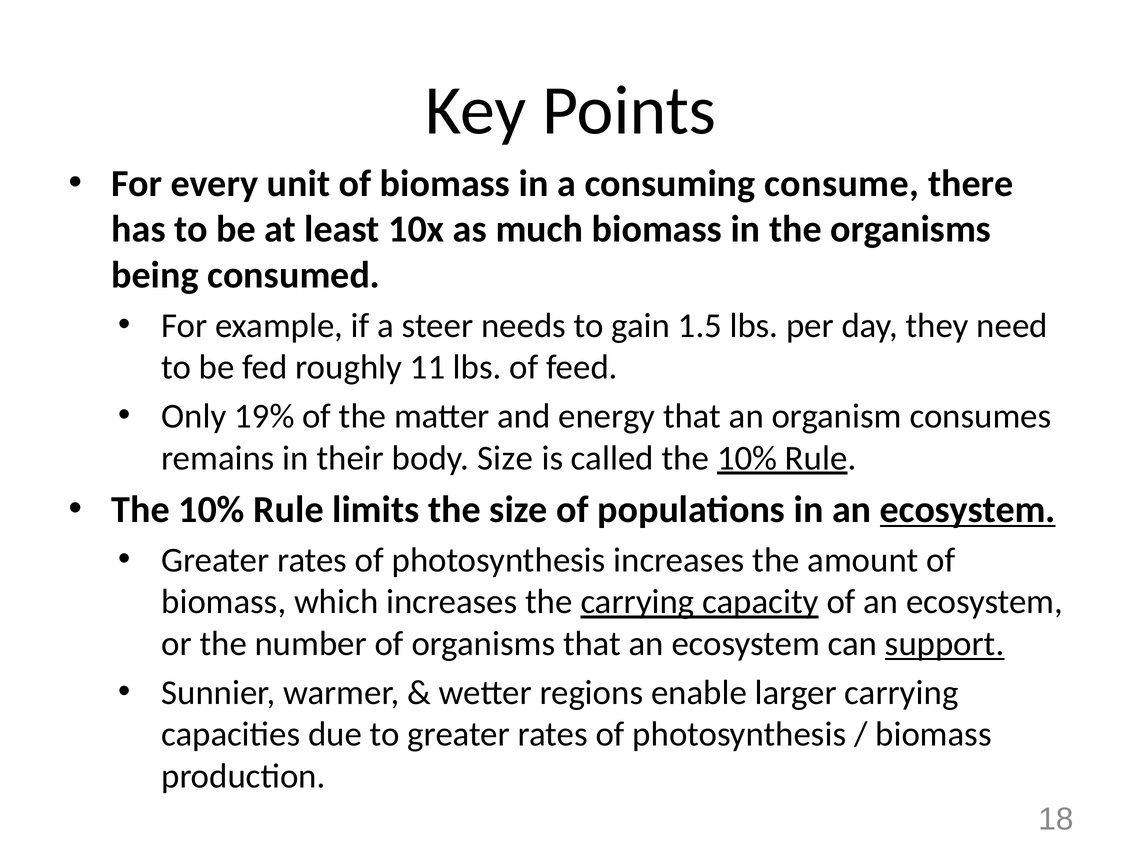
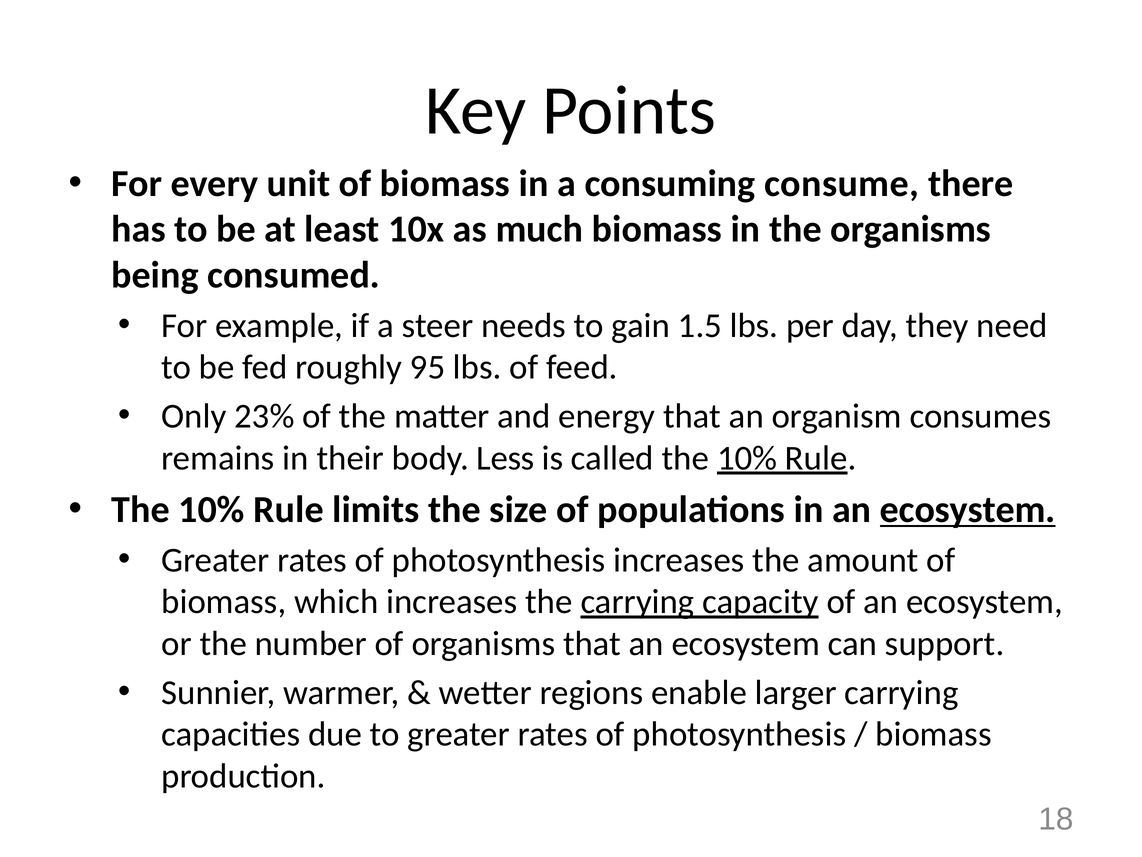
11: 11 -> 95
19%: 19% -> 23%
body Size: Size -> Less
support underline: present -> none
